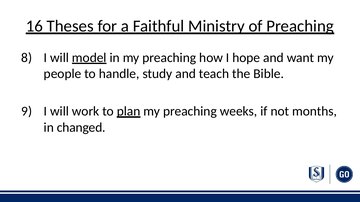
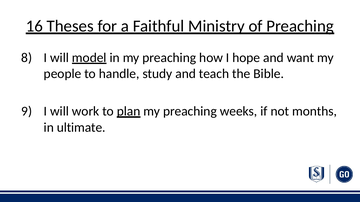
changed: changed -> ultimate
